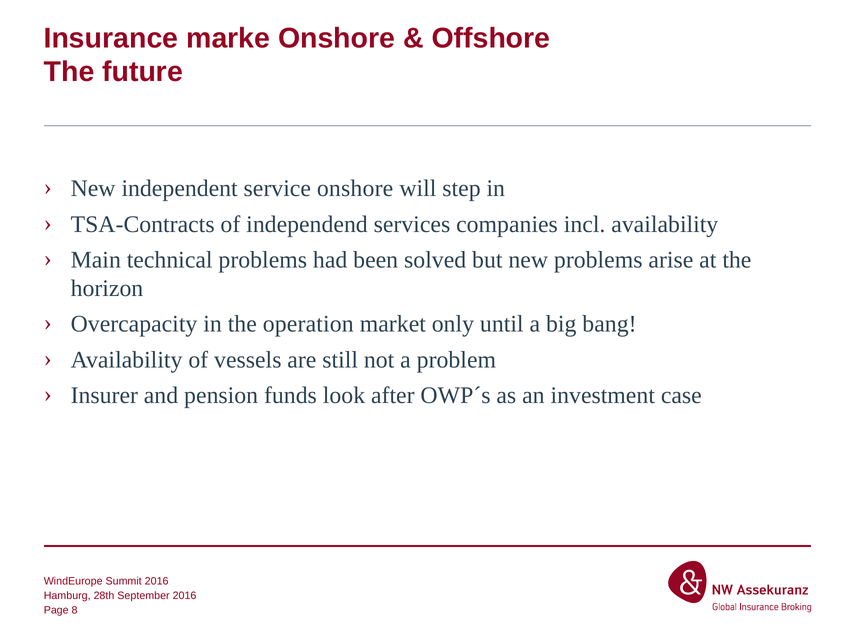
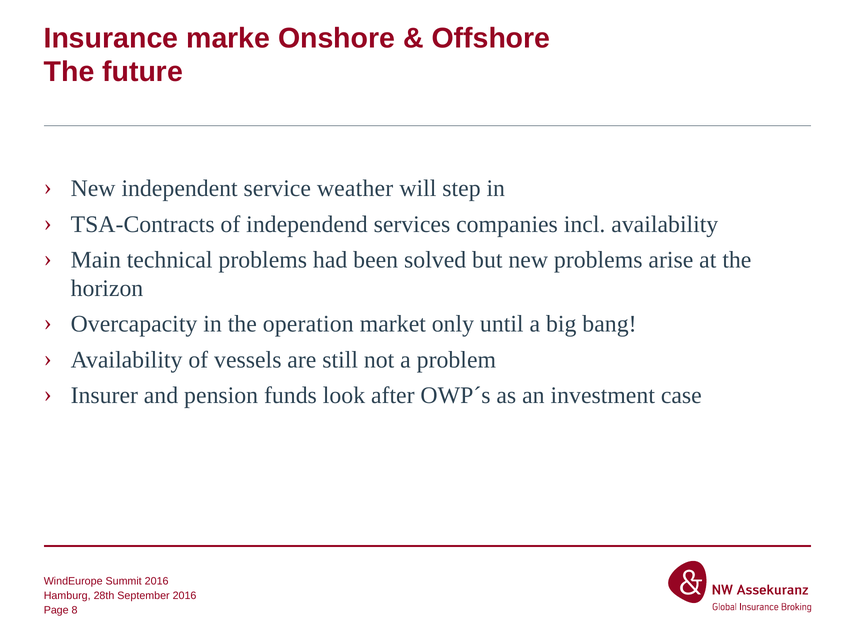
service onshore: onshore -> weather
